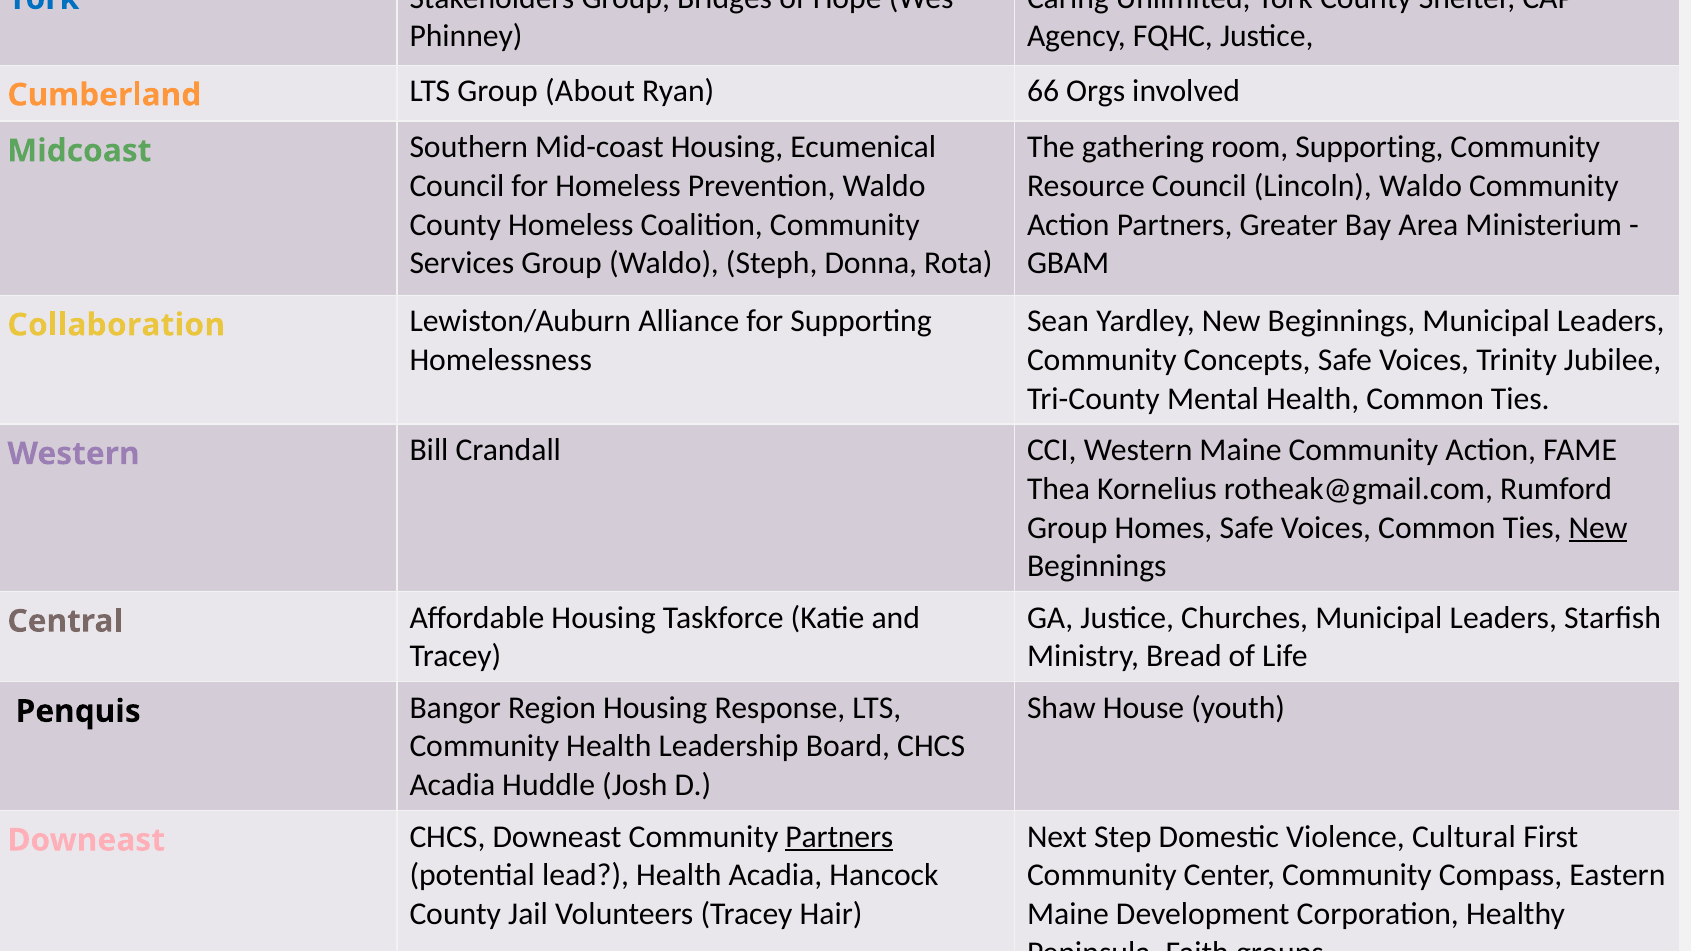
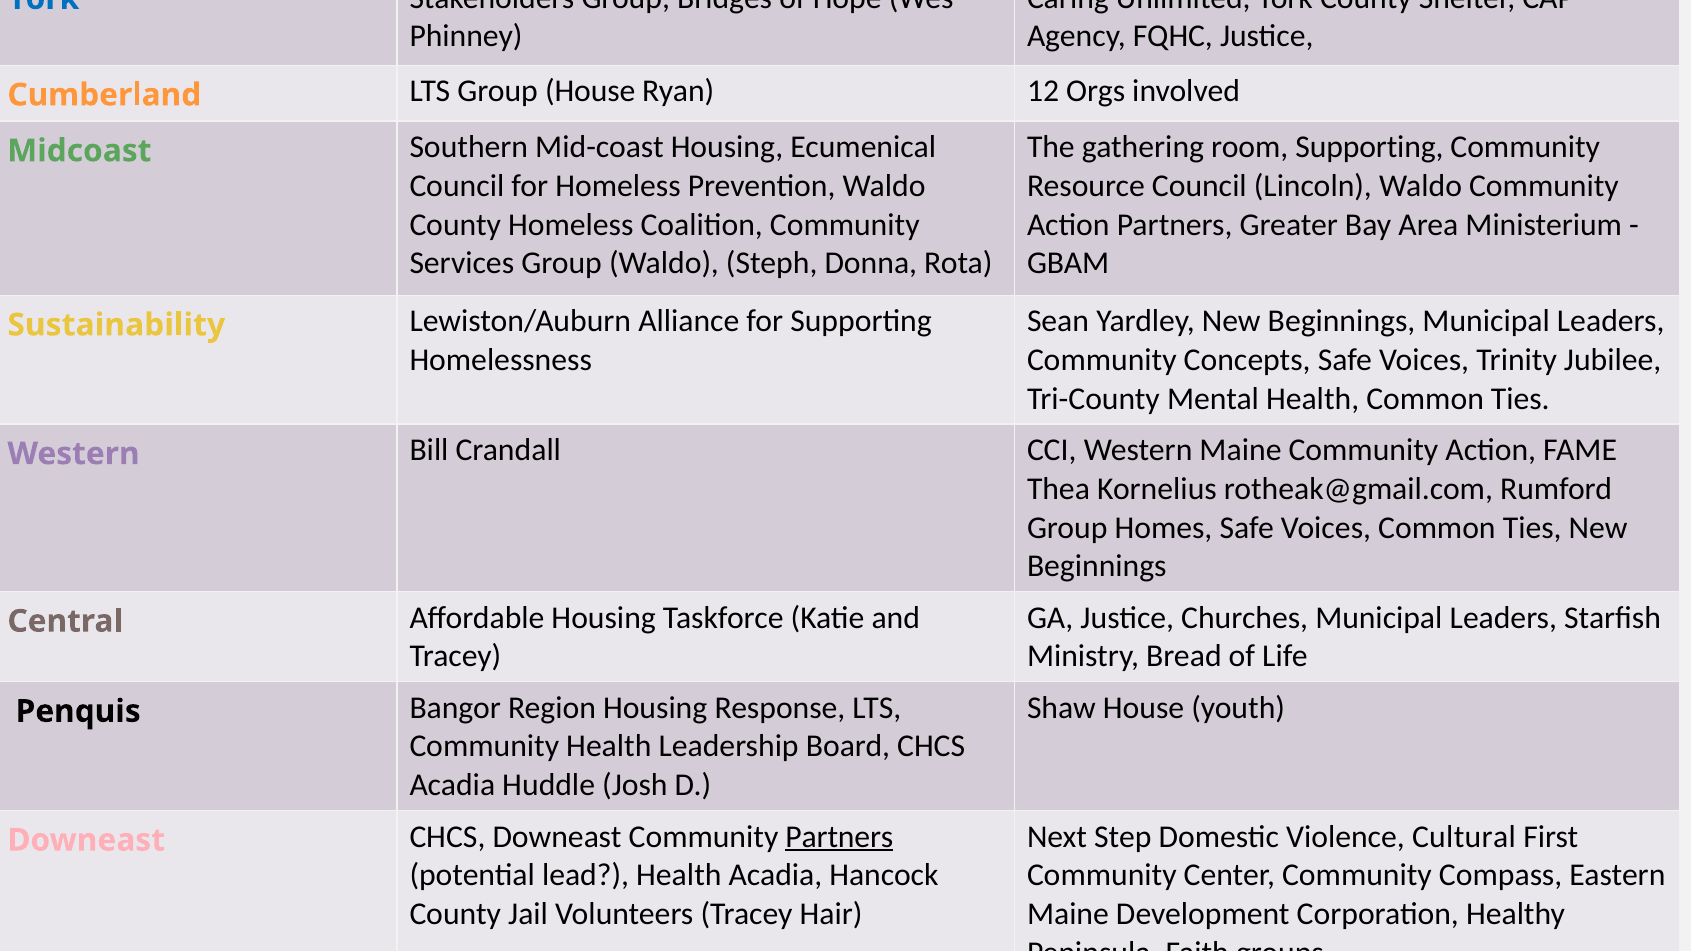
Group About: About -> House
66: 66 -> 12
Collaboration at (116, 325): Collaboration -> Sustainability
New at (1598, 528) underline: present -> none
